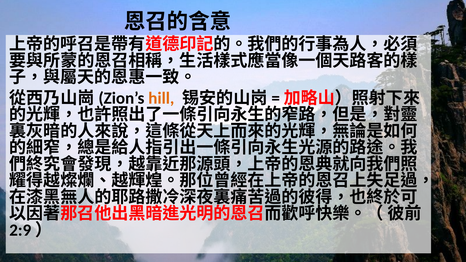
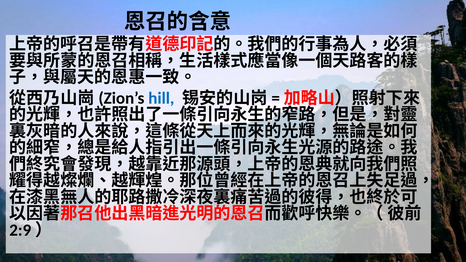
hill colour: orange -> blue
